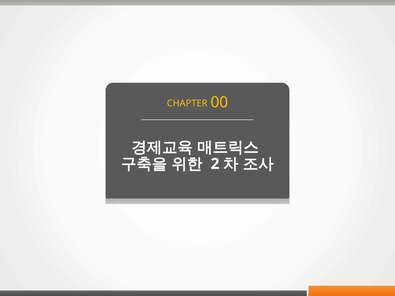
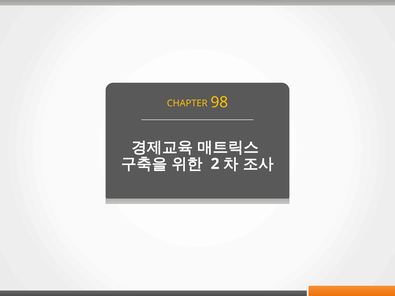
00: 00 -> 98
